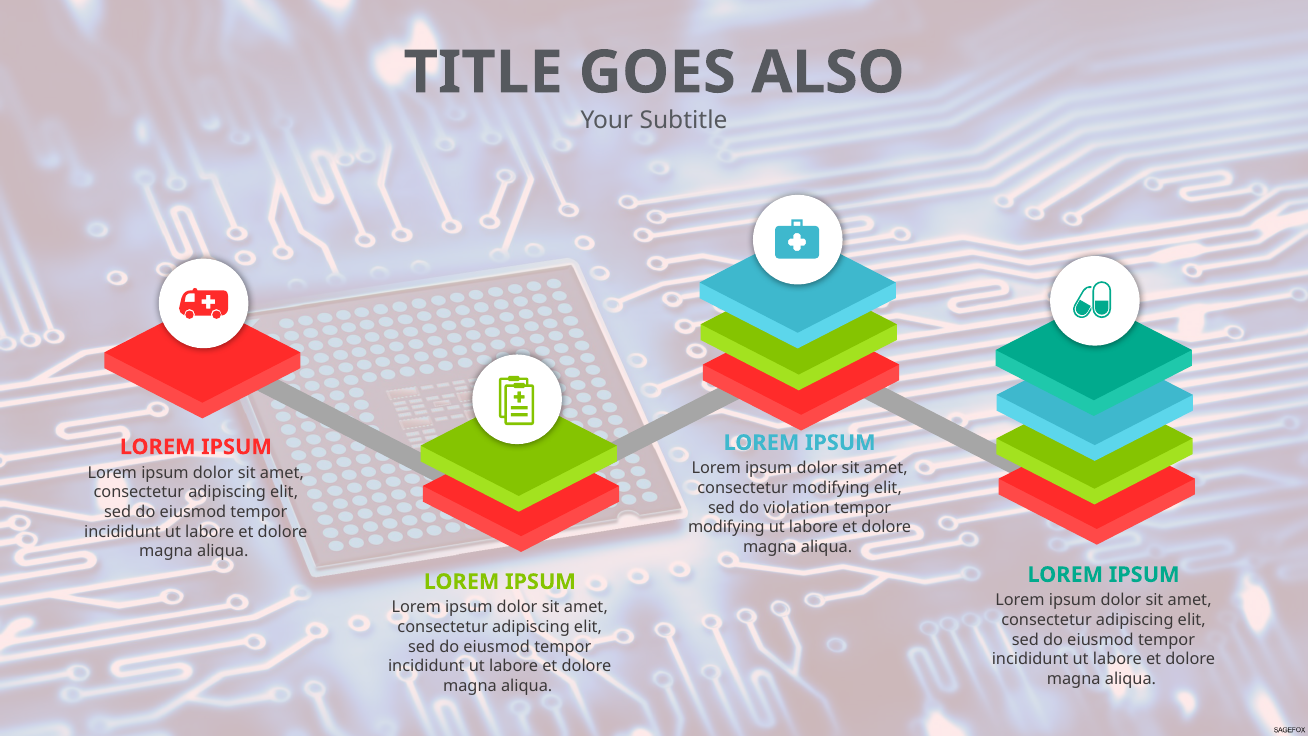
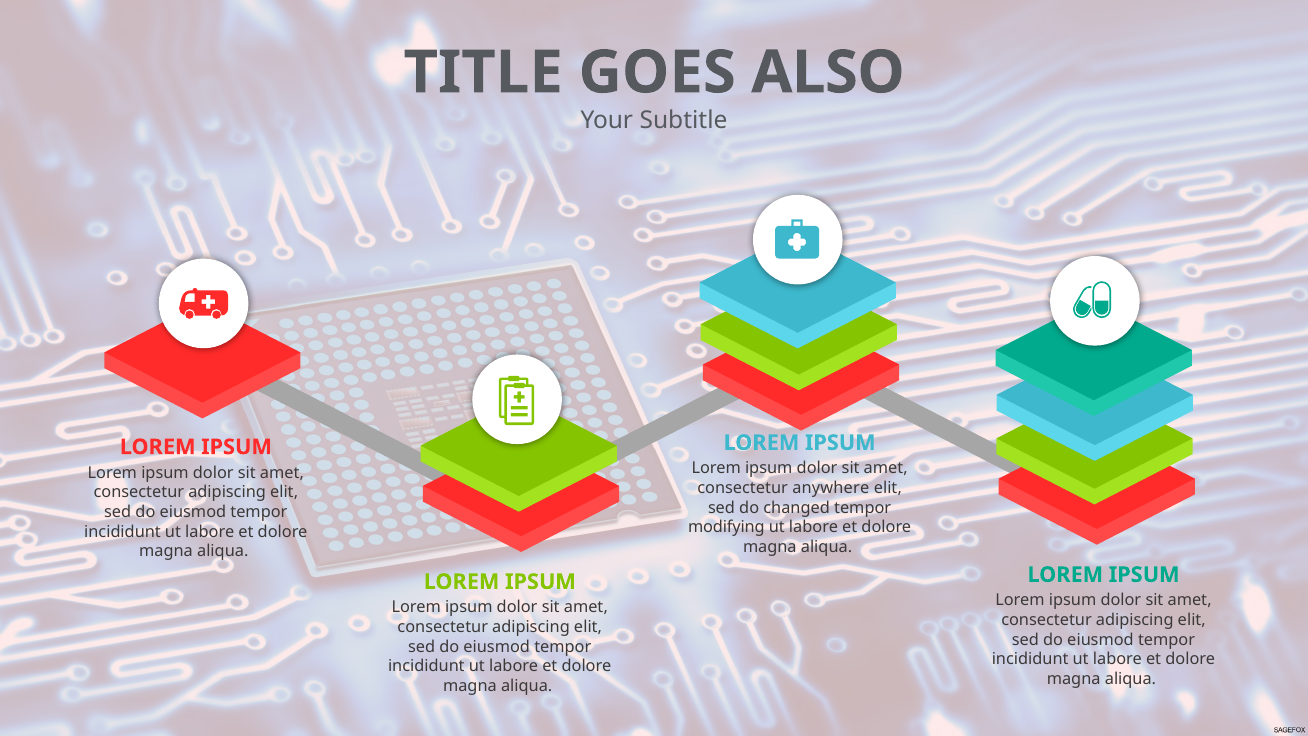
consectetur modifying: modifying -> anywhere
violation: violation -> changed
